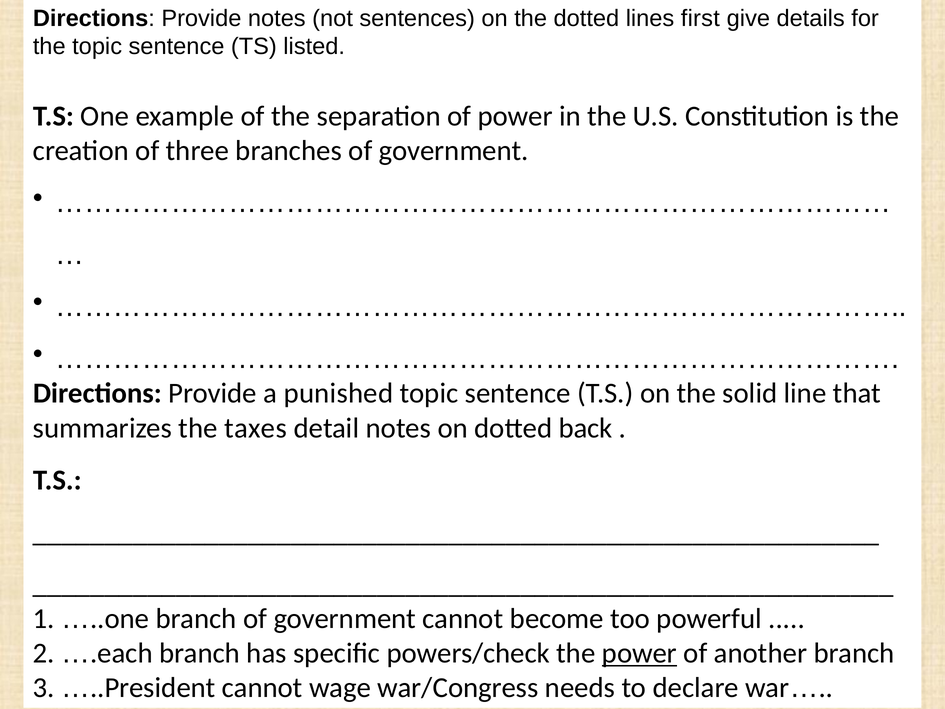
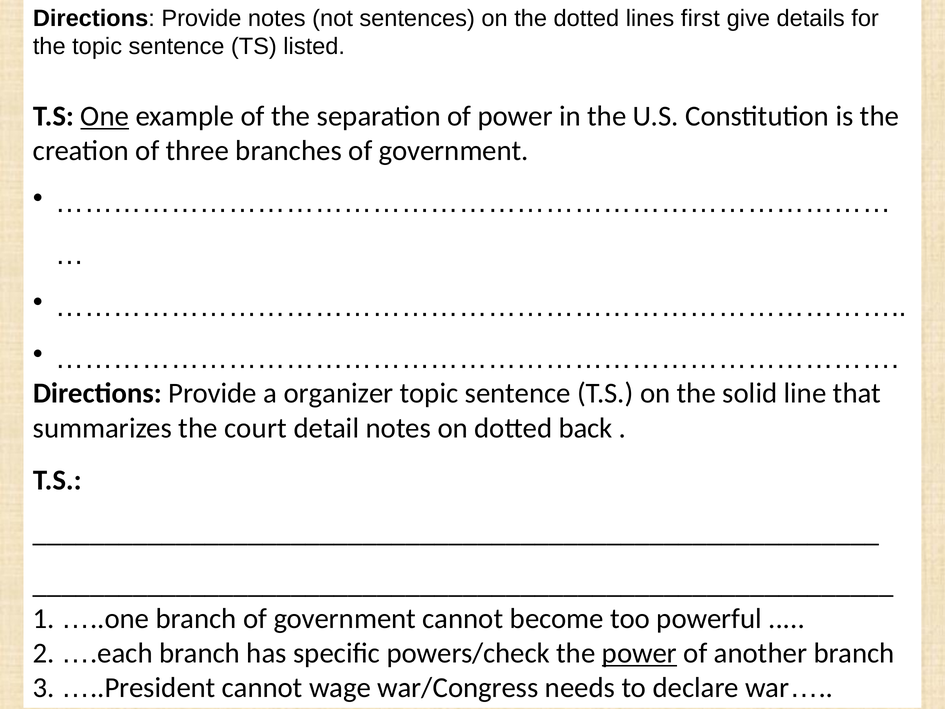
One underline: none -> present
punished: punished -> organizer
taxes: taxes -> court
